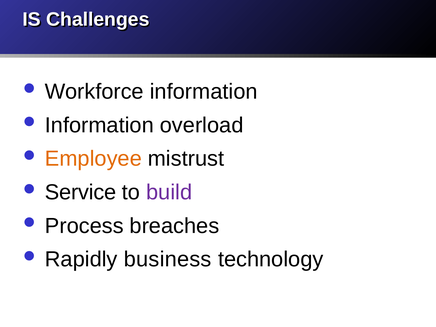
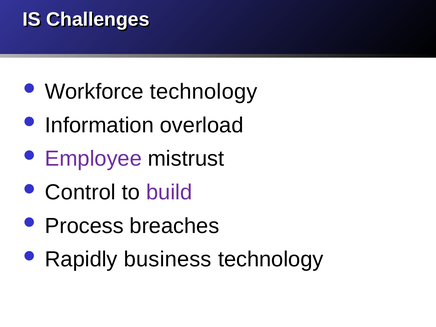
Workforce information: information -> technology
Employee colour: orange -> purple
Service: Service -> Control
